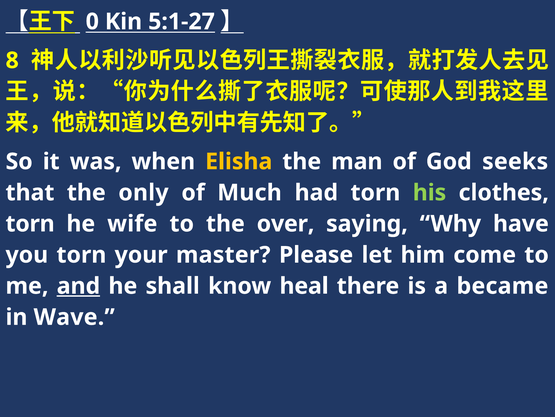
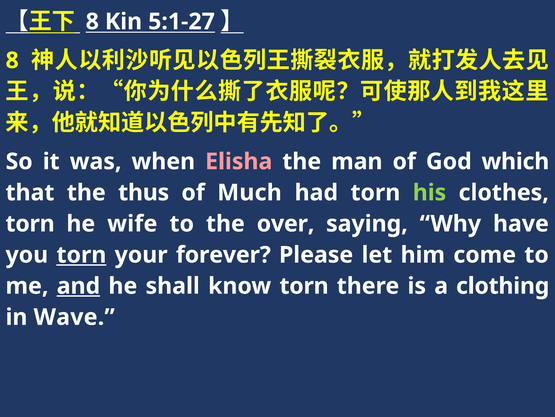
0 at (92, 22): 0 -> 8
Elisha colour: yellow -> pink
seeks: seeks -> which
only: only -> thus
torn at (81, 255) underline: none -> present
master: master -> forever
know heal: heal -> torn
became: became -> clothing
